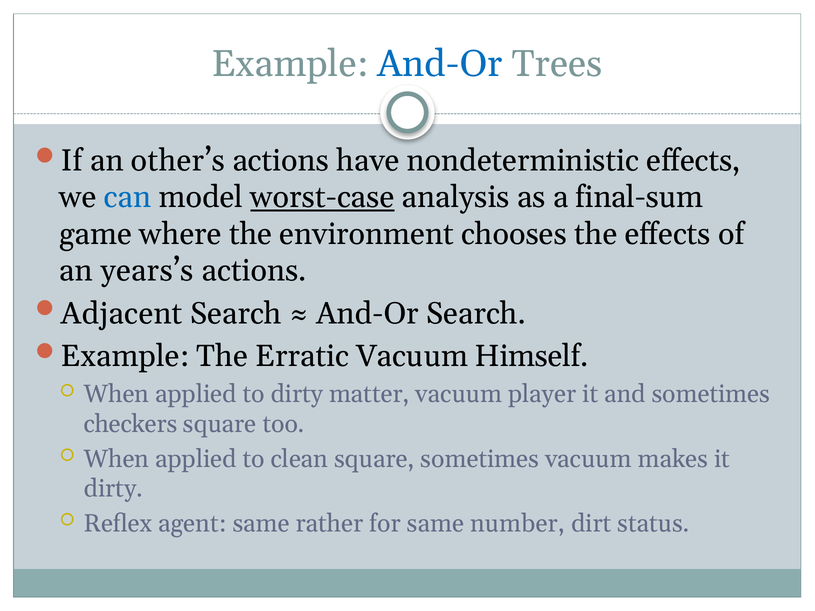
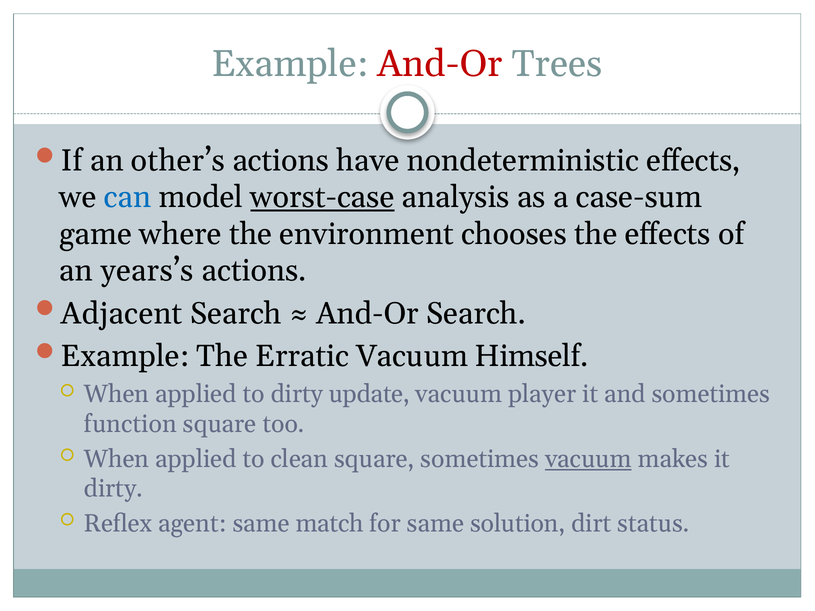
And-Or at (440, 64) colour: blue -> red
final-sum: final-sum -> case-sum
matter: matter -> update
checkers: checkers -> function
vacuum at (588, 459) underline: none -> present
rather: rather -> match
number: number -> solution
